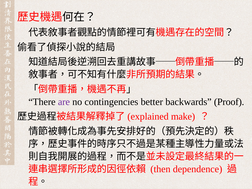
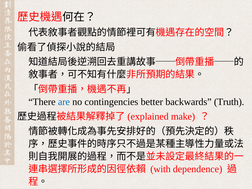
are colour: purple -> blue
Proof: Proof -> Truth
then: then -> with
